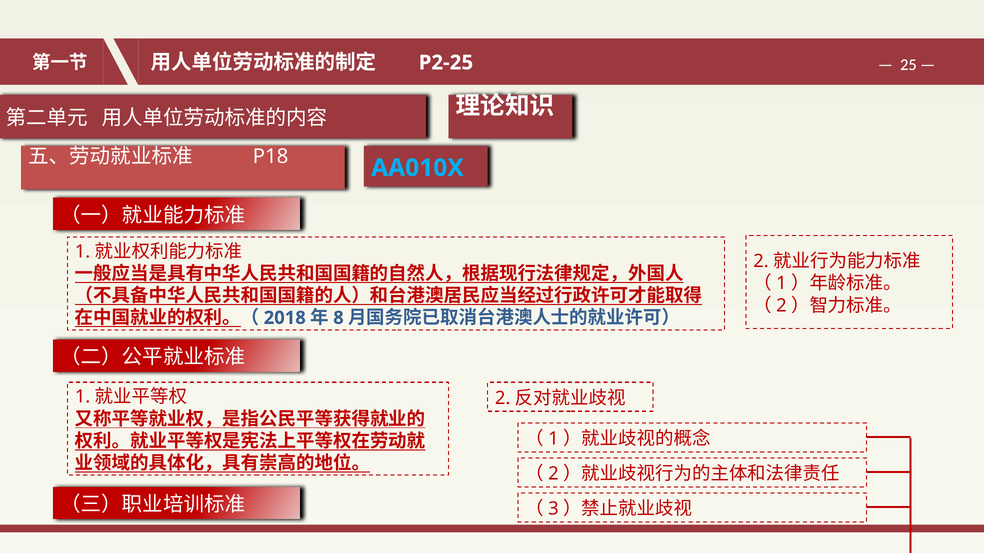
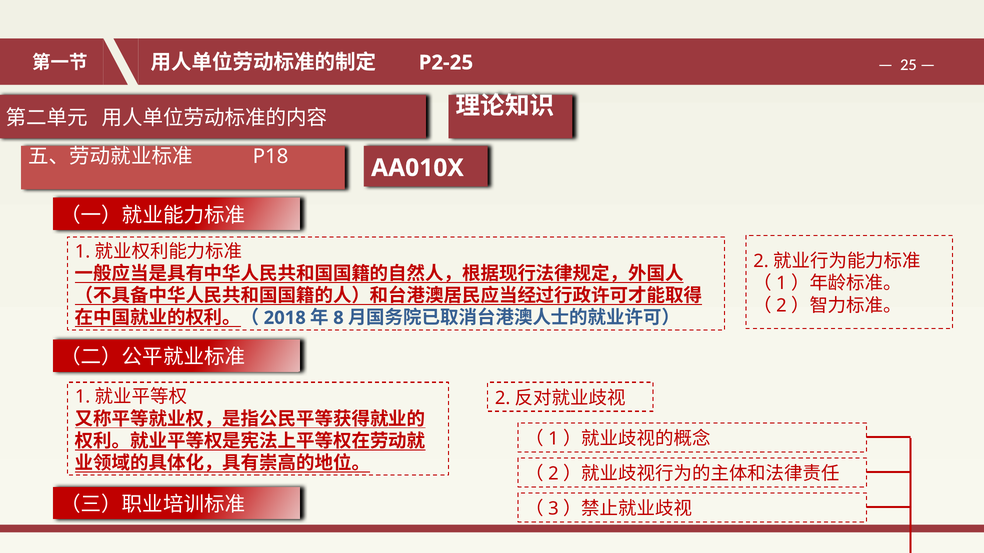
AA010X colour: light blue -> white
